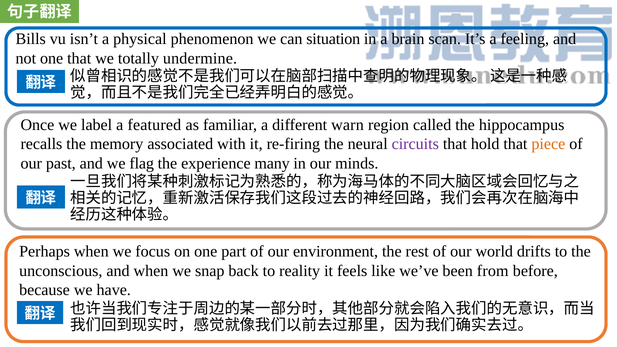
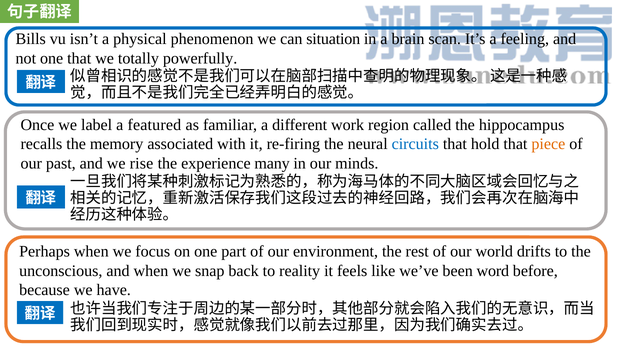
undermine: undermine -> powerfully
warn: warn -> work
circuits colour: purple -> blue
flag: flag -> rise
from: from -> word
